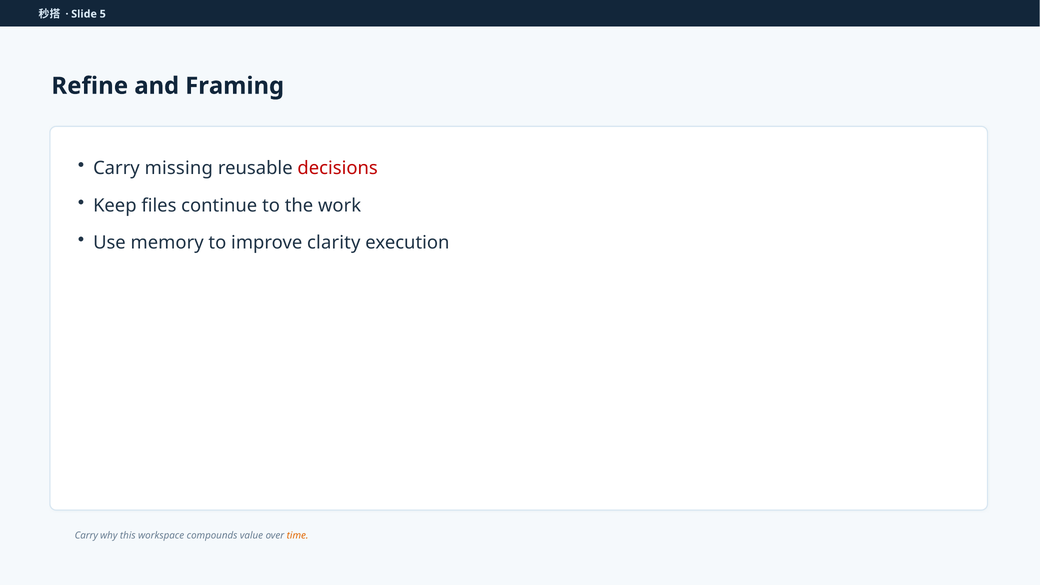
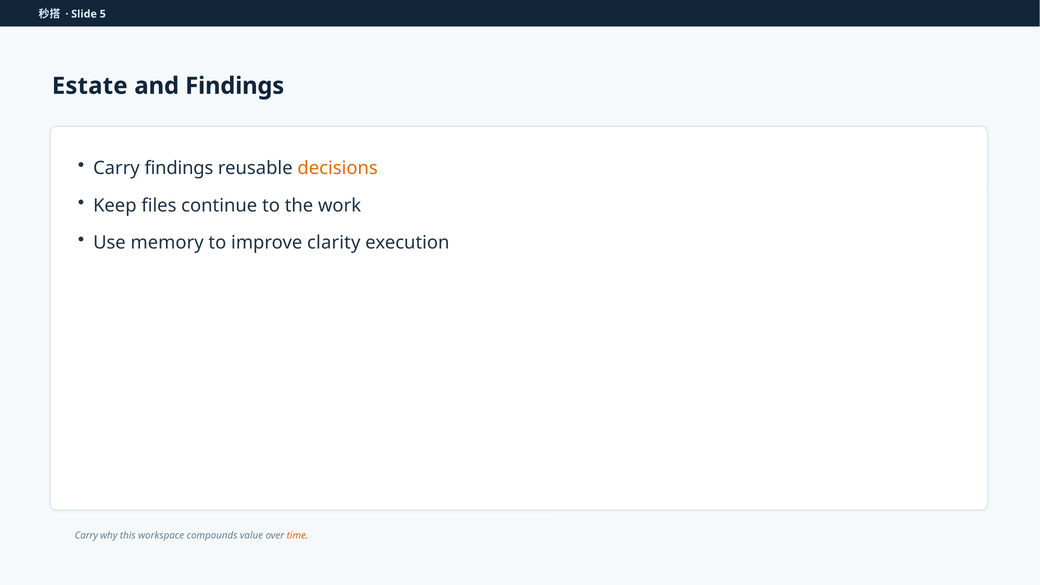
Refine: Refine -> Estate
and Framing: Framing -> Findings
Carry missing: missing -> findings
decisions colour: red -> orange
